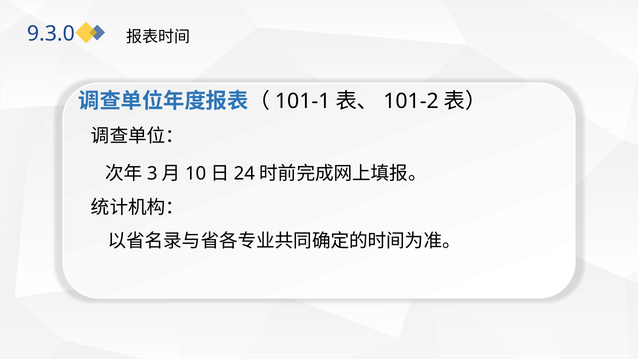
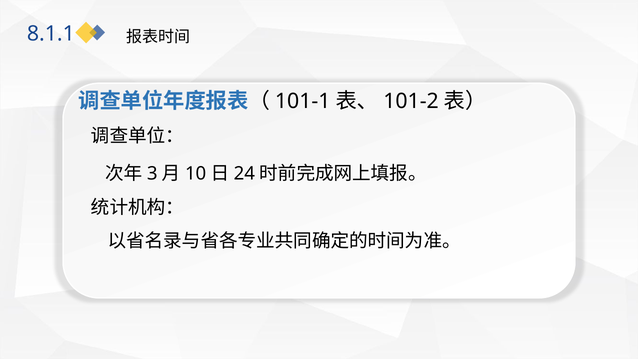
9.3.0: 9.3.0 -> 8.1.1
